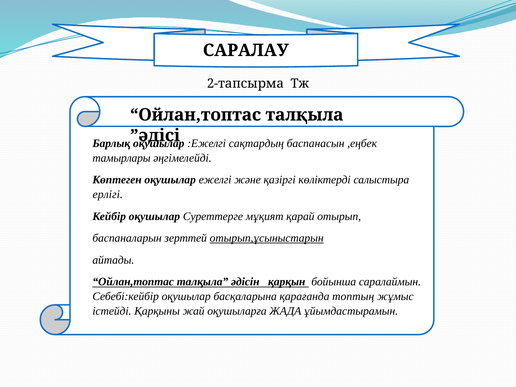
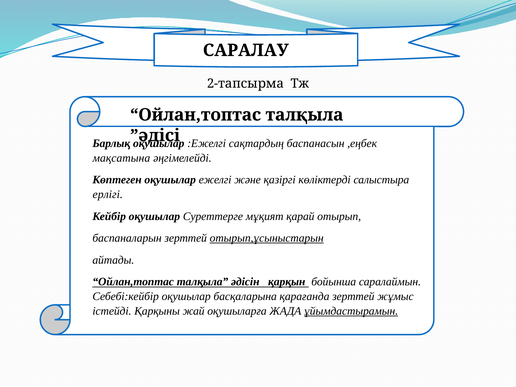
тамырлары: тамырлары -> мақсатына
қарағанда топтың: топтың -> зерттей
ұйымдастырамын underline: none -> present
